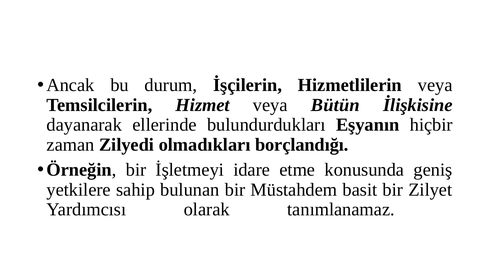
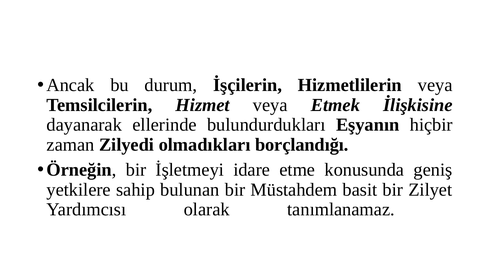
Bütün: Bütün -> Etmek
